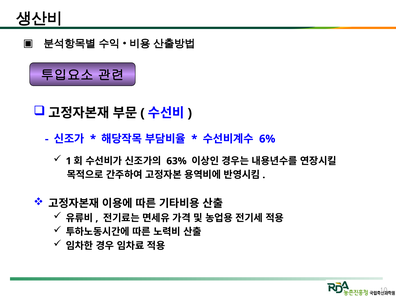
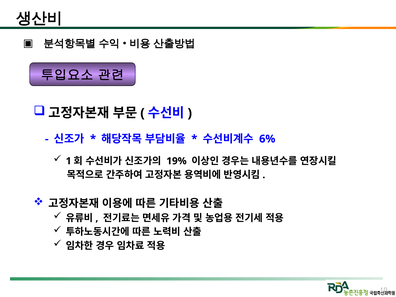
63%: 63% -> 19%
